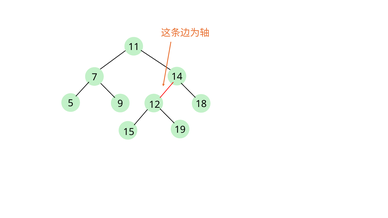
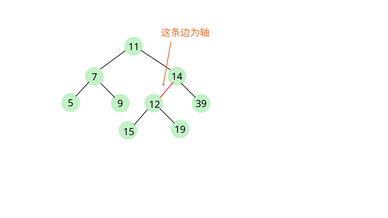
18: 18 -> 39
